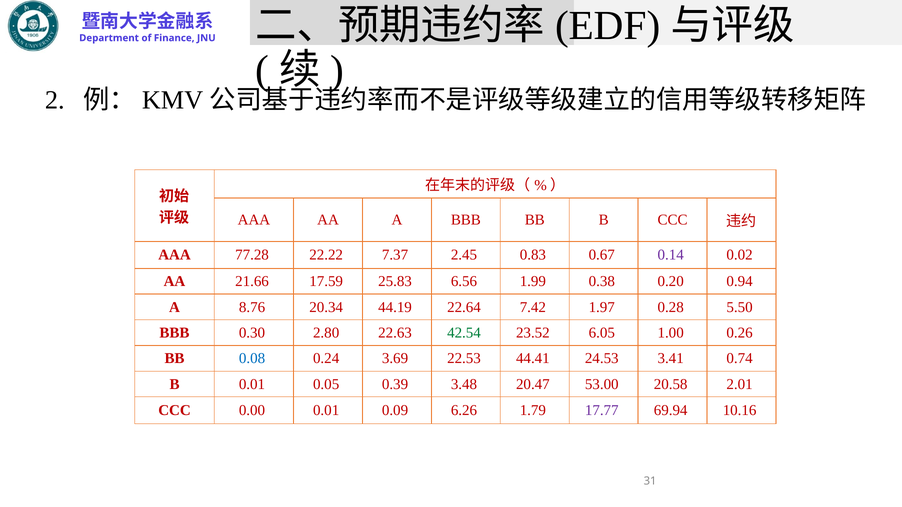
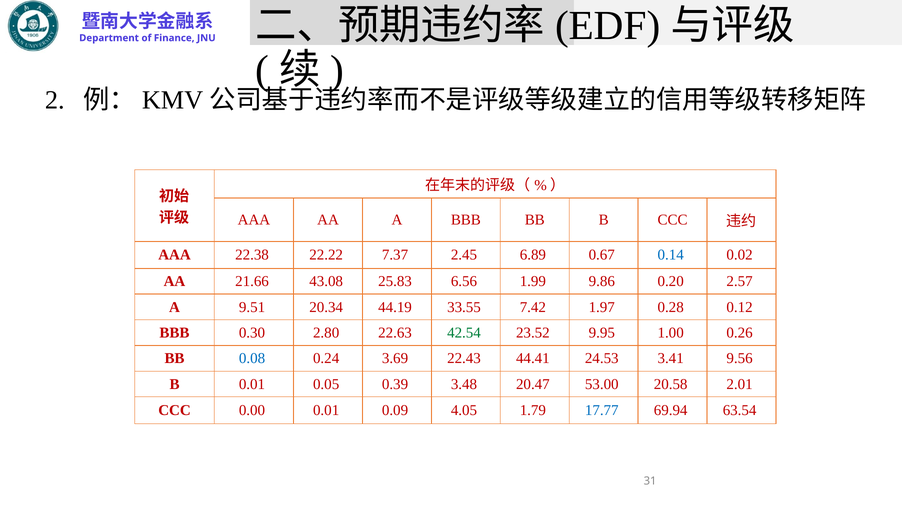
77.28: 77.28 -> 22.38
0.83: 0.83 -> 6.89
0.14 colour: purple -> blue
17.59: 17.59 -> 43.08
0.38: 0.38 -> 9.86
0.94: 0.94 -> 2.57
8.76: 8.76 -> 9.51
22.64: 22.64 -> 33.55
5.50: 5.50 -> 0.12
6.05: 6.05 -> 9.95
22.53: 22.53 -> 22.43
0.74: 0.74 -> 9.56
6.26: 6.26 -> 4.05
17.77 colour: purple -> blue
10.16: 10.16 -> 63.54
